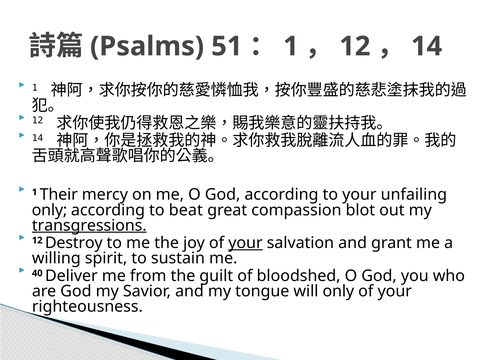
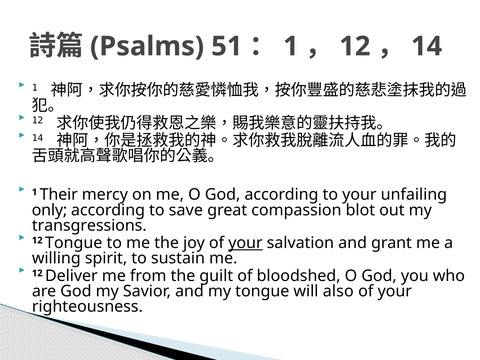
beat: beat -> save
transgressions underline: present -> none
12 Destroy: Destroy -> Tongue
40 at (37, 273): 40 -> 12
will only: only -> also
